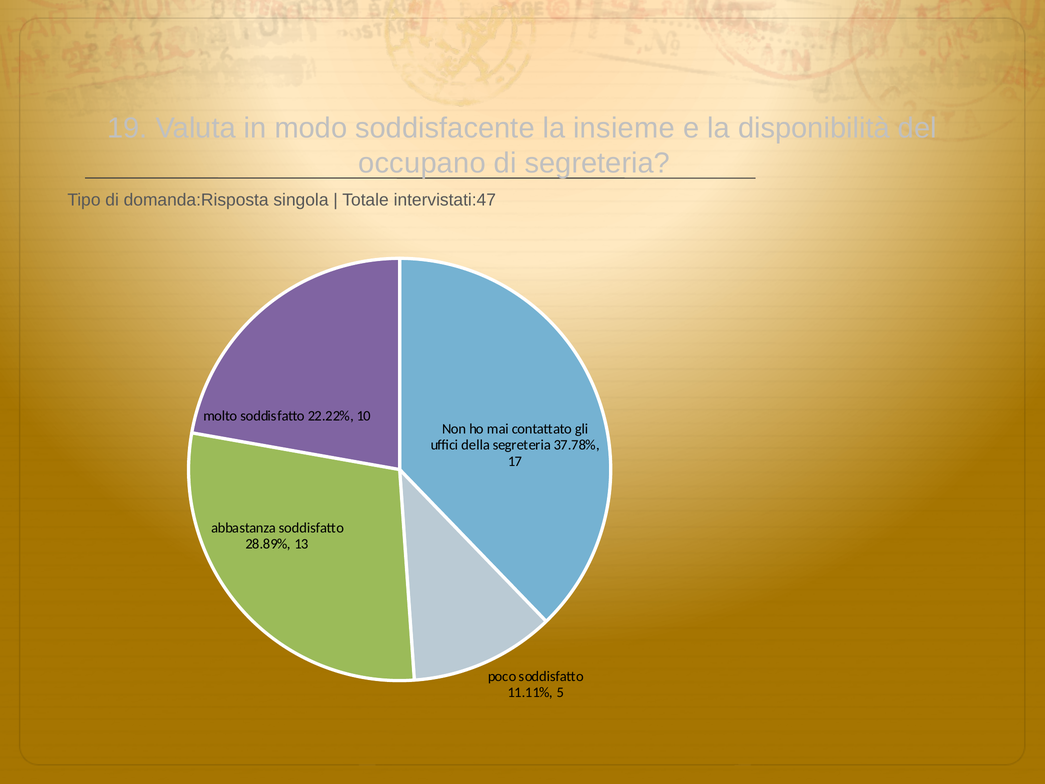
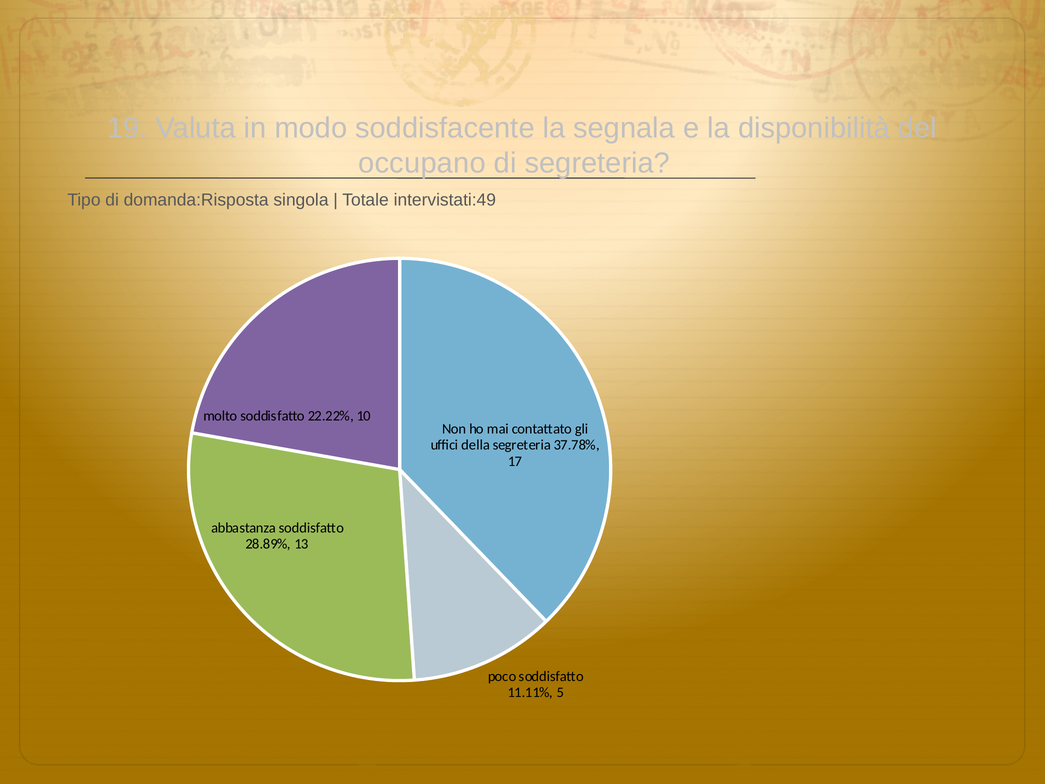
insieme: insieme -> segnala
intervistati:47: intervistati:47 -> intervistati:49
